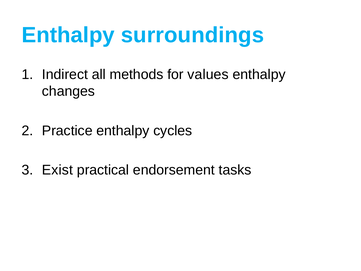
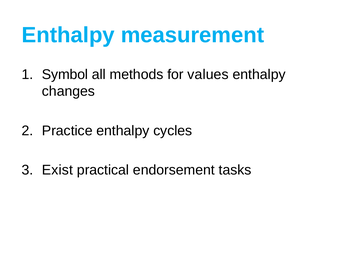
surroundings: surroundings -> measurement
Indirect: Indirect -> Symbol
